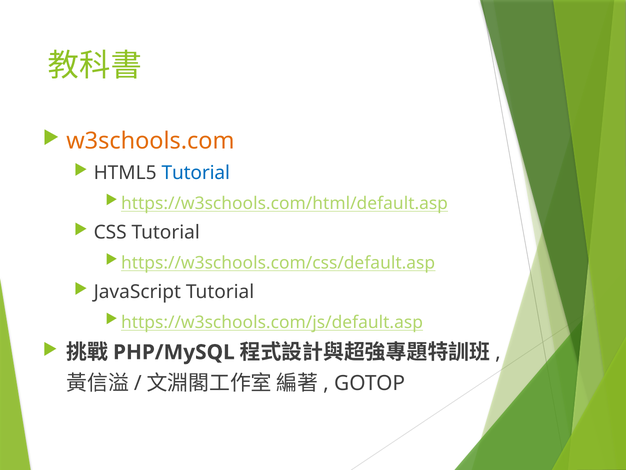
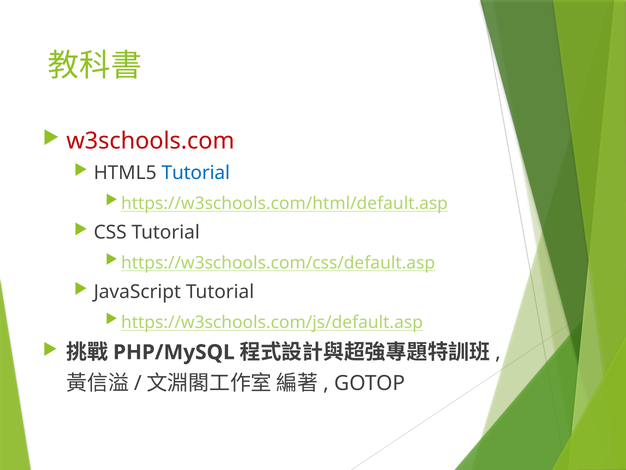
w3schools.com colour: orange -> red
